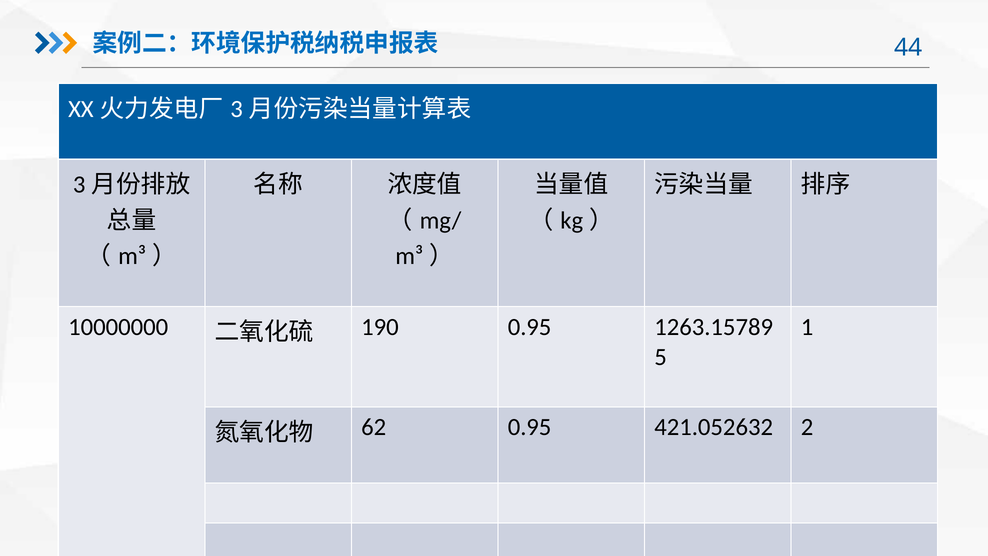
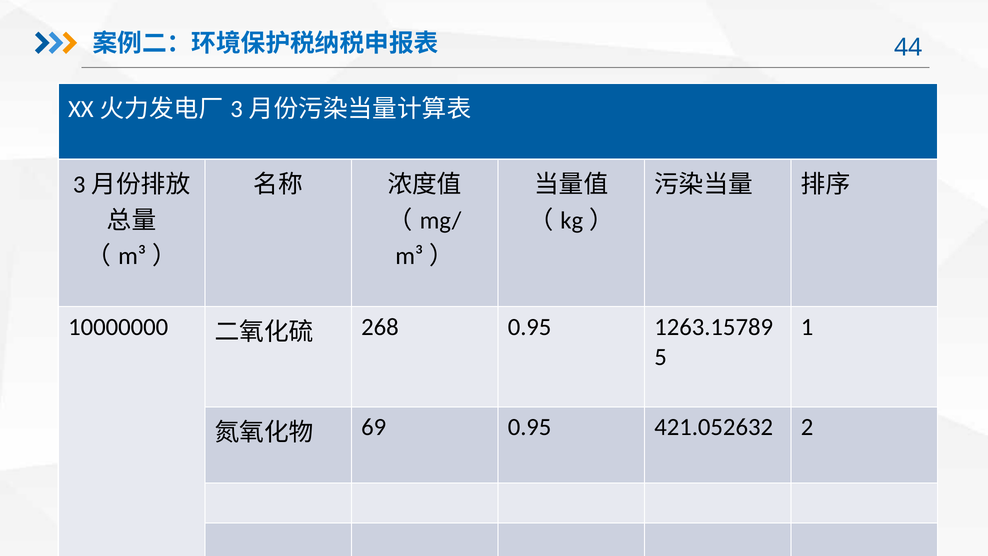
190: 190 -> 268
62: 62 -> 69
